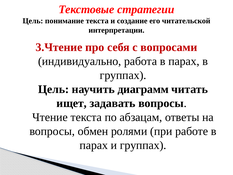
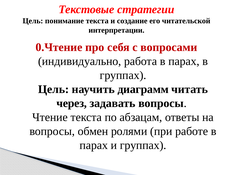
3.Чтение: 3.Чтение -> 0.Чтение
ищет: ищет -> через
